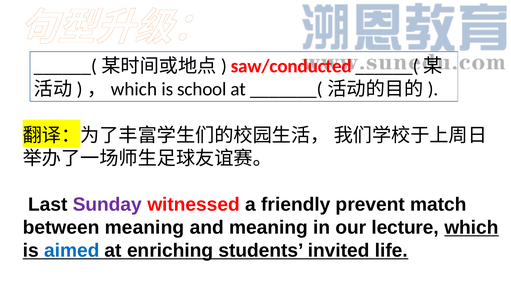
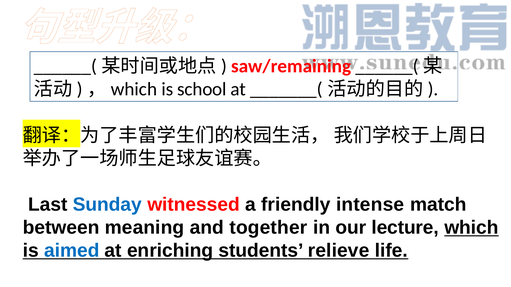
saw/conducted: saw/conducted -> saw/remaining
Sunday colour: purple -> blue
prevent: prevent -> intense
and meaning: meaning -> together
invited: invited -> relieve
